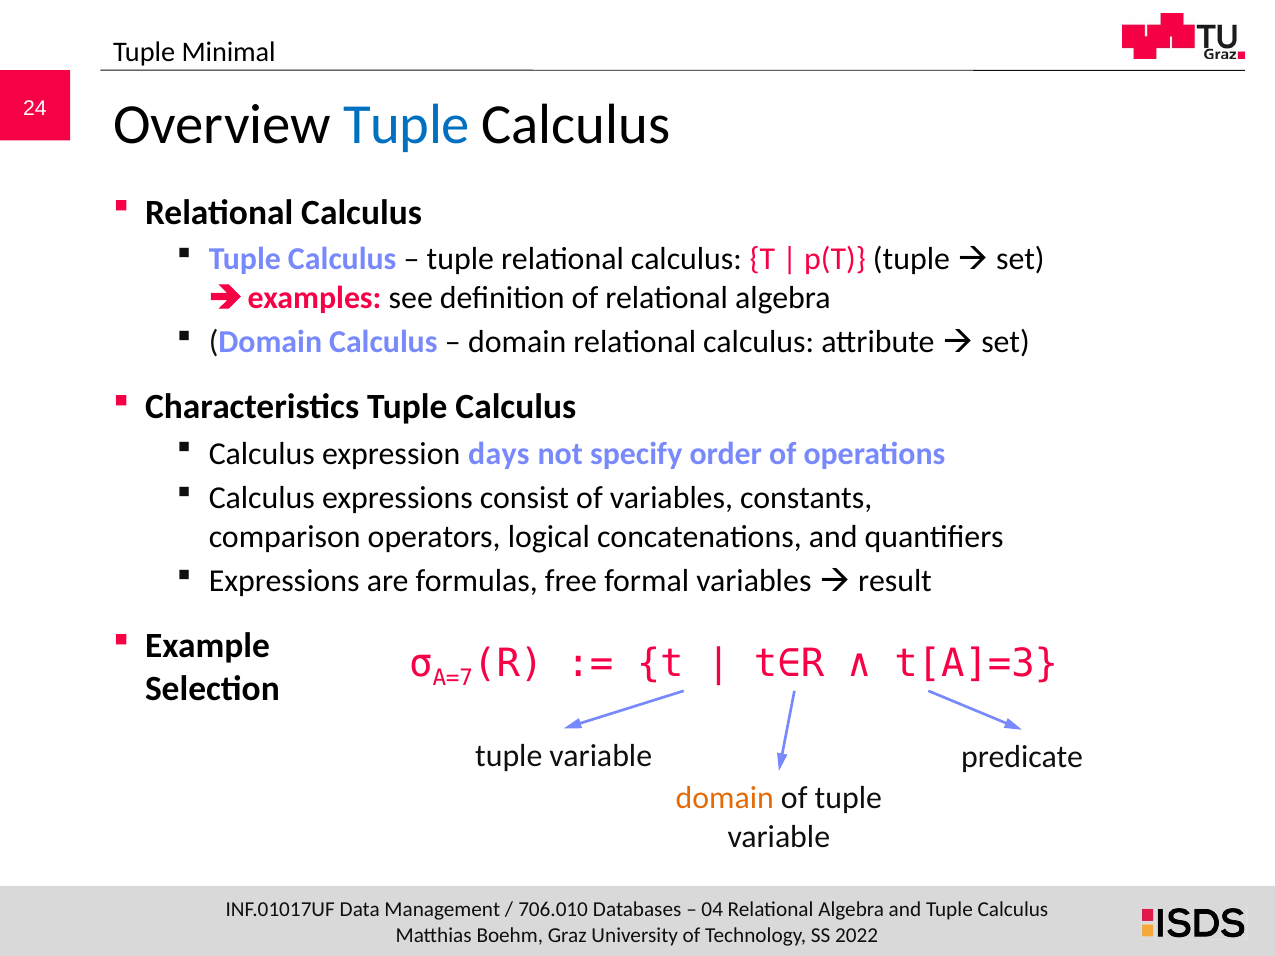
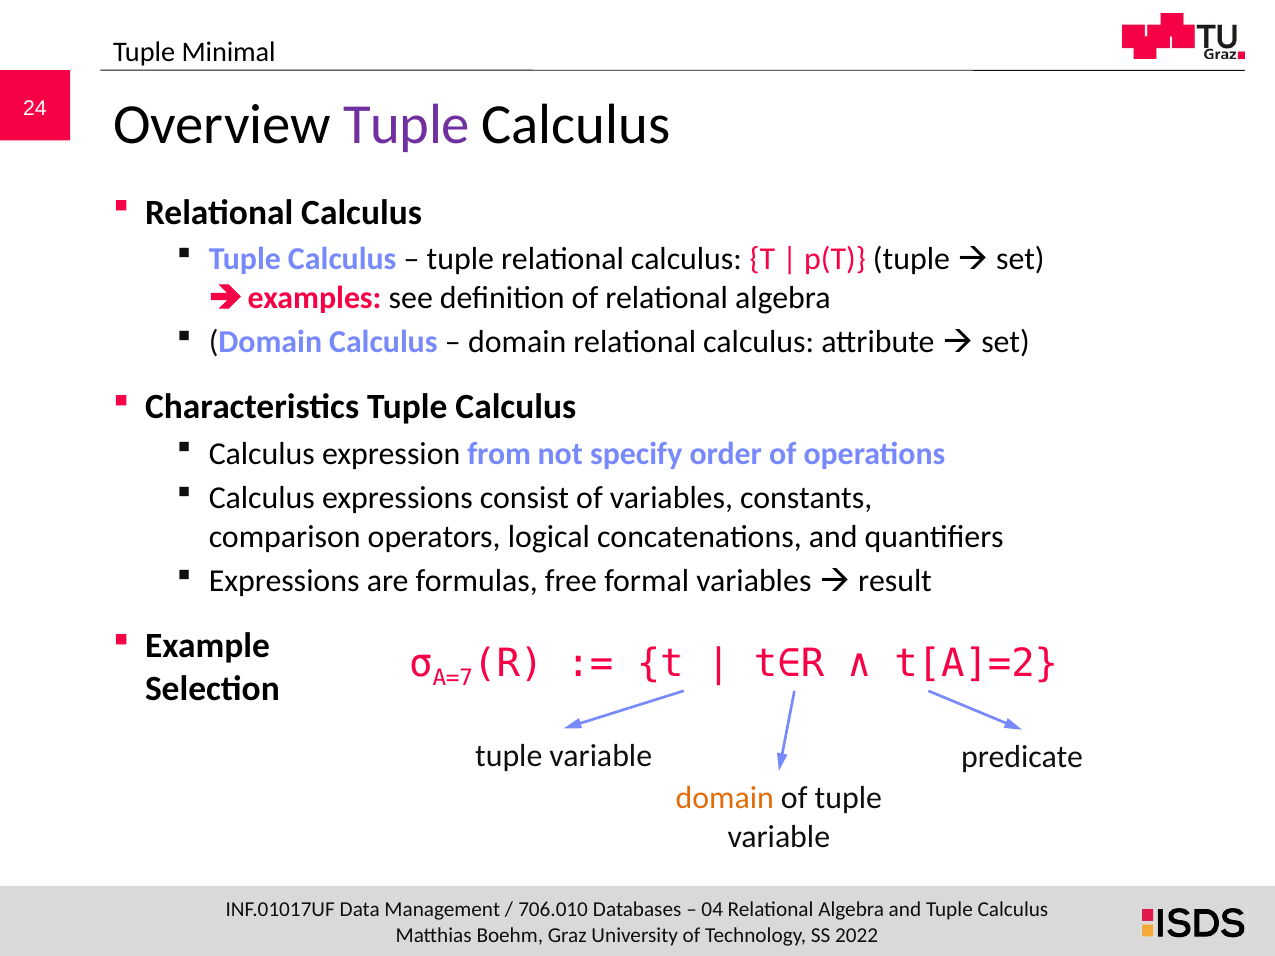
Tuple at (407, 125) colour: blue -> purple
days: days -> from
t[A]=3: t[A]=3 -> t[A]=2
